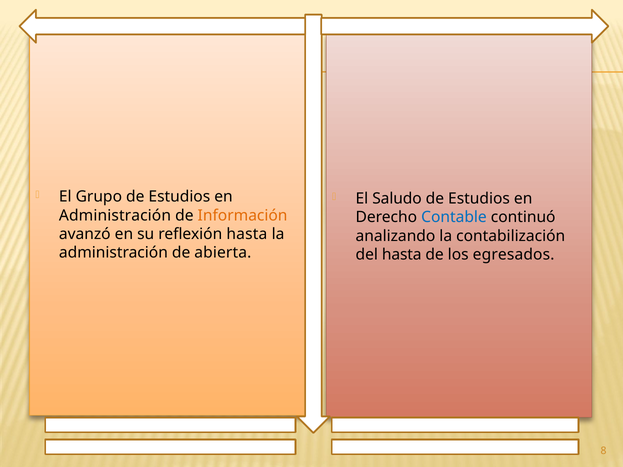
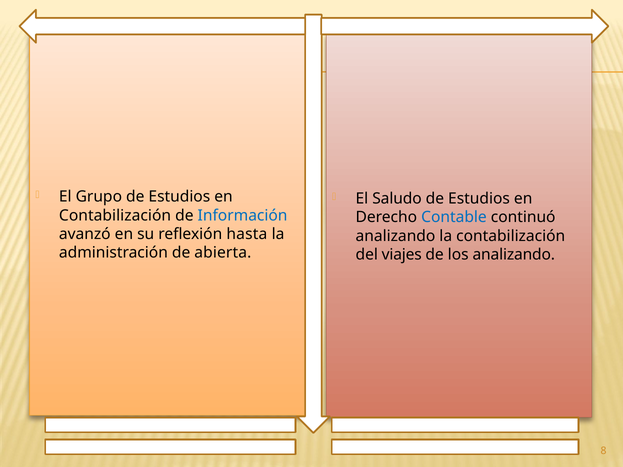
Administración at (115, 216): Administración -> Contabilización
Información colour: orange -> blue
del hasta: hasta -> viajes
los egresados: egresados -> analizando
